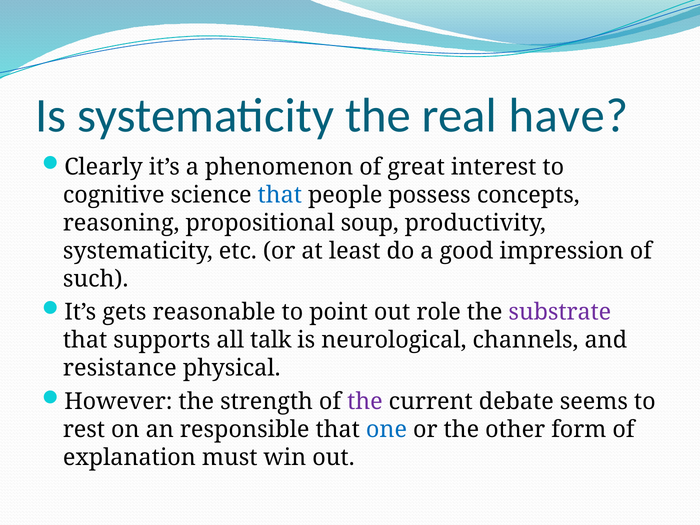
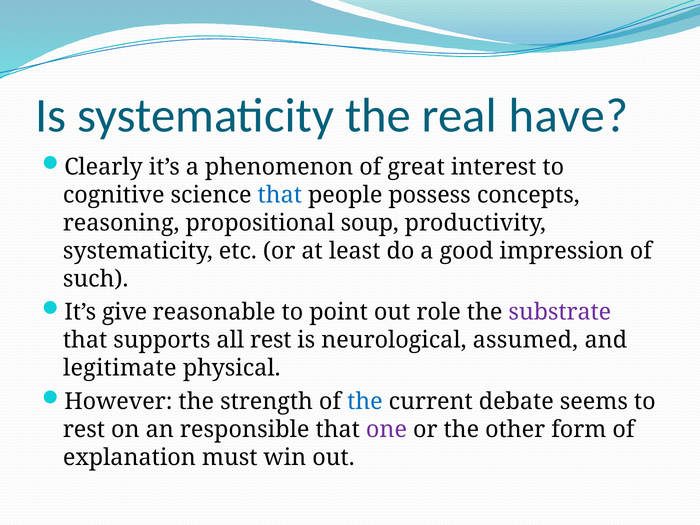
gets: gets -> give
all talk: talk -> rest
channels: channels -> assumed
resistance: resistance -> legitimate
the at (365, 401) colour: purple -> blue
one colour: blue -> purple
